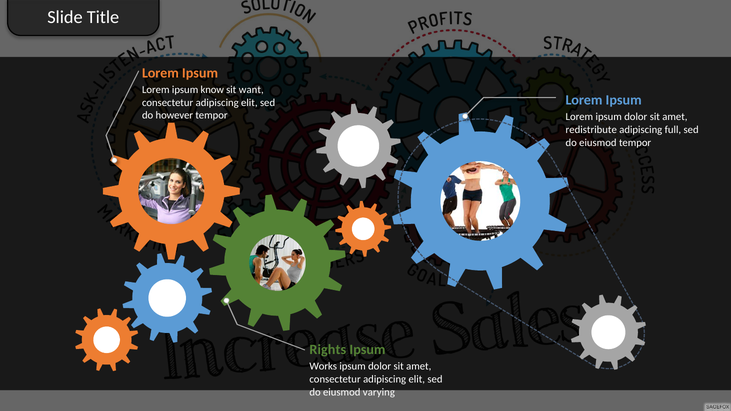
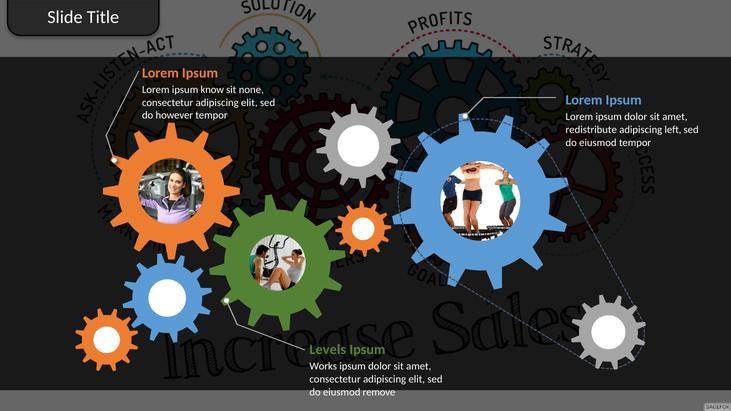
want: want -> none
full: full -> left
Rights: Rights -> Levels
varying: varying -> remove
